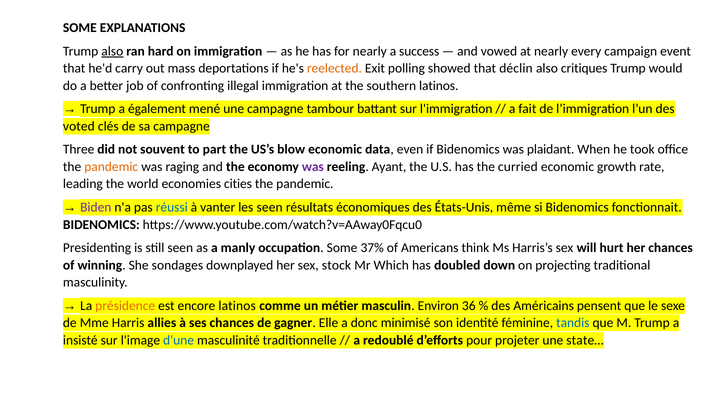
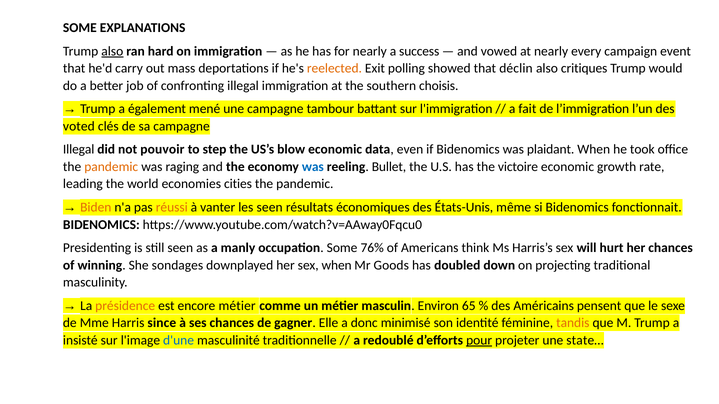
southern latinos: latinos -> choisis
Three at (79, 150): Three -> Illegal
souvent: souvent -> pouvoir
part: part -> step
was at (313, 167) colour: purple -> blue
Ayant: Ayant -> Bullet
curried: curried -> victoire
Biden colour: purple -> orange
réussi colour: blue -> orange
37%: 37% -> 76%
sex stock: stock -> when
Which: Which -> Goods
encore latinos: latinos -> métier
36: 36 -> 65
allies: allies -> since
tandis colour: blue -> orange
pour underline: none -> present
